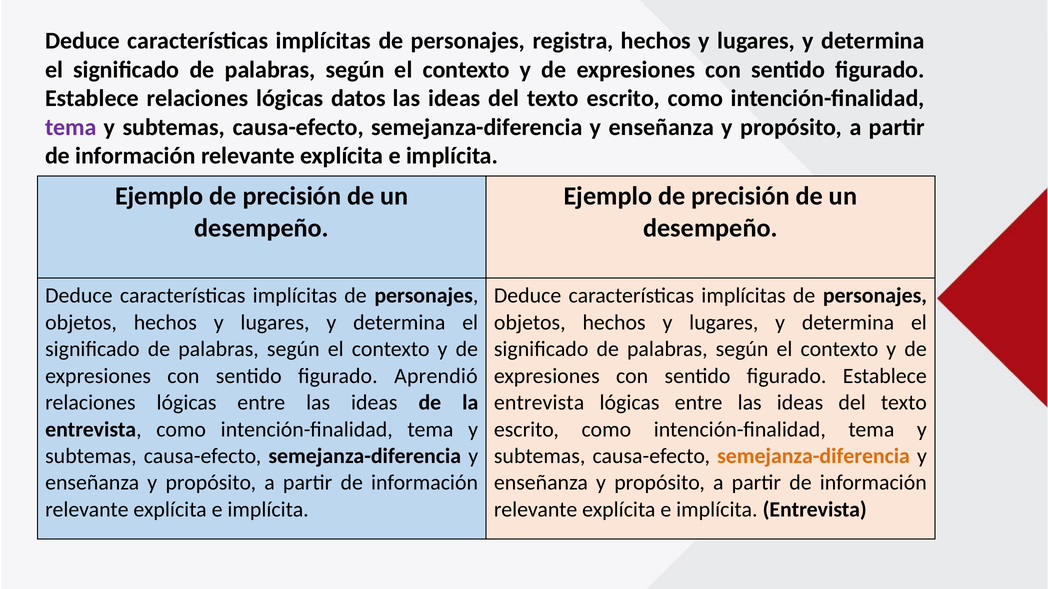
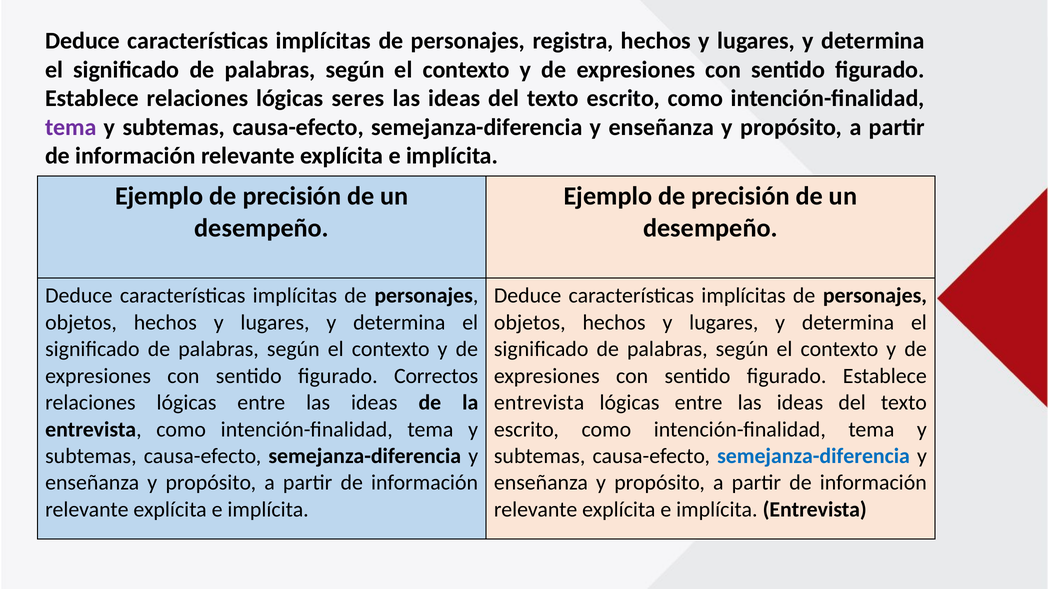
datos: datos -> seres
Aprendió: Aprendió -> Correctos
semejanza-diferencia at (814, 456) colour: orange -> blue
